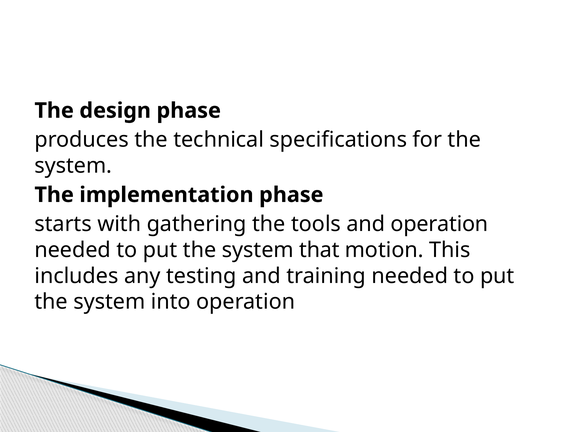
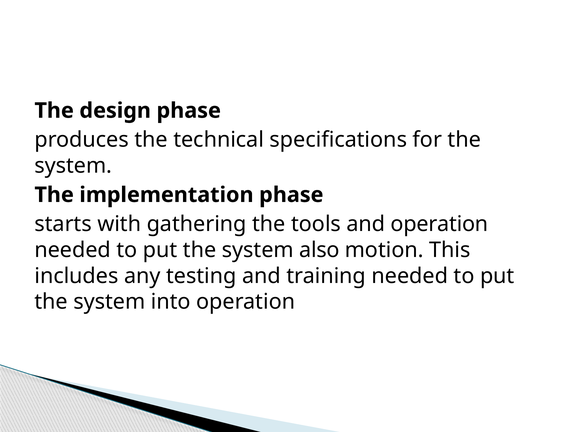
that: that -> also
